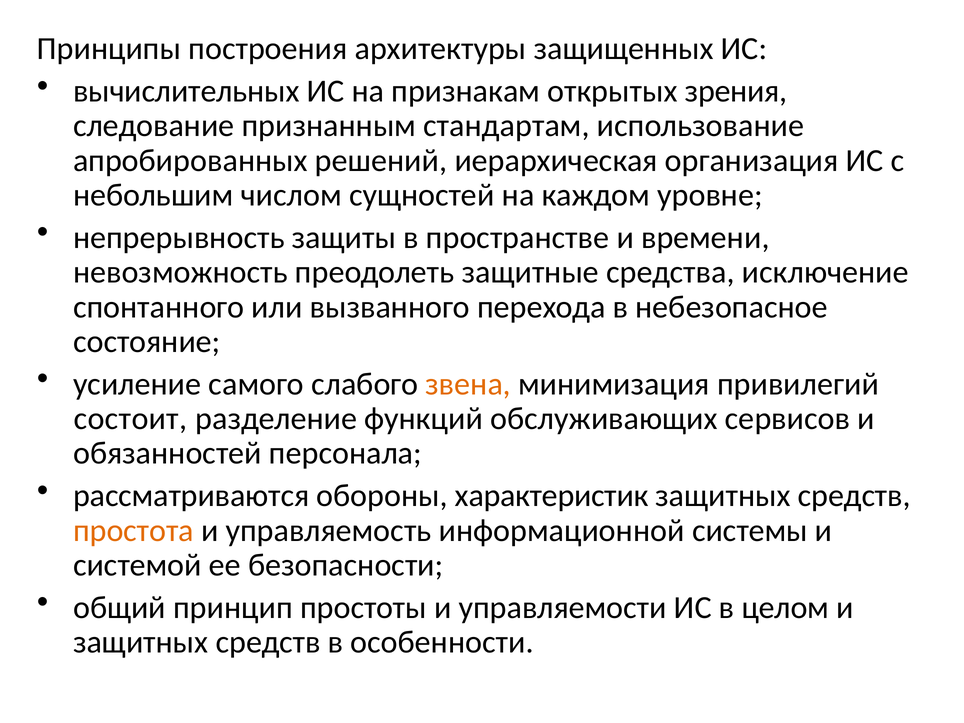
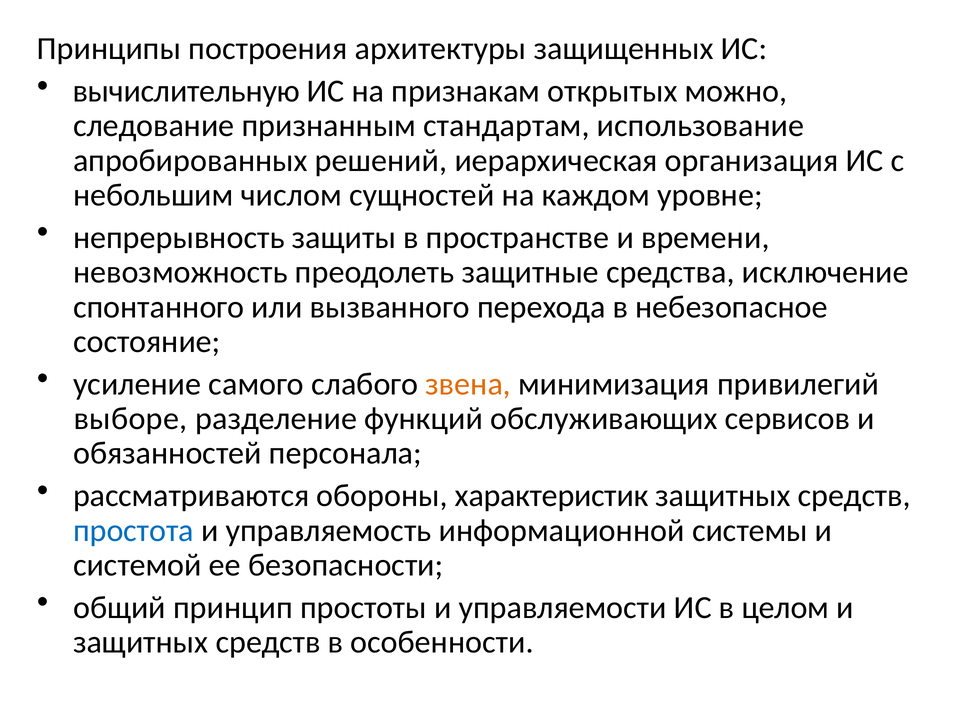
вычислительных: вычислительных -> вычислительную
зрения: зрения -> можно
состоит: состоит -> выборе
простота colour: orange -> blue
